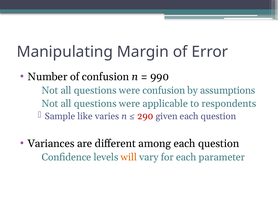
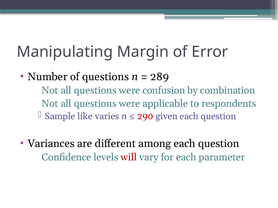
of confusion: confusion -> questions
990: 990 -> 289
assumptions: assumptions -> combination
will colour: orange -> red
